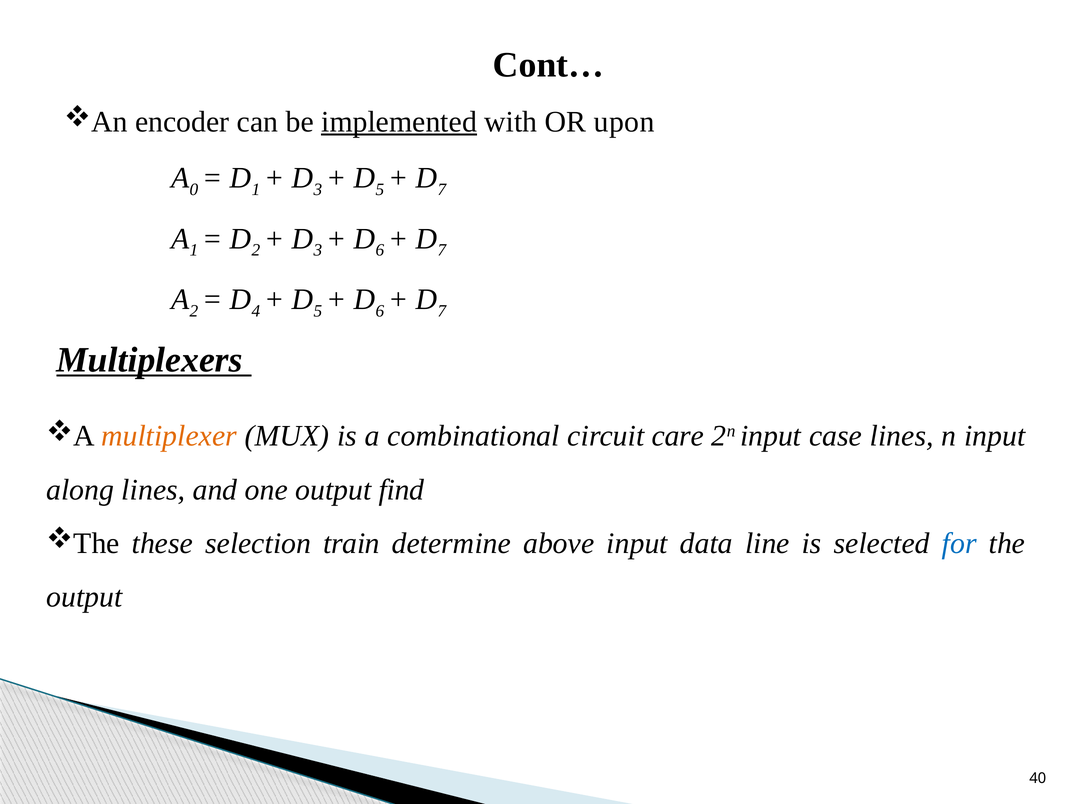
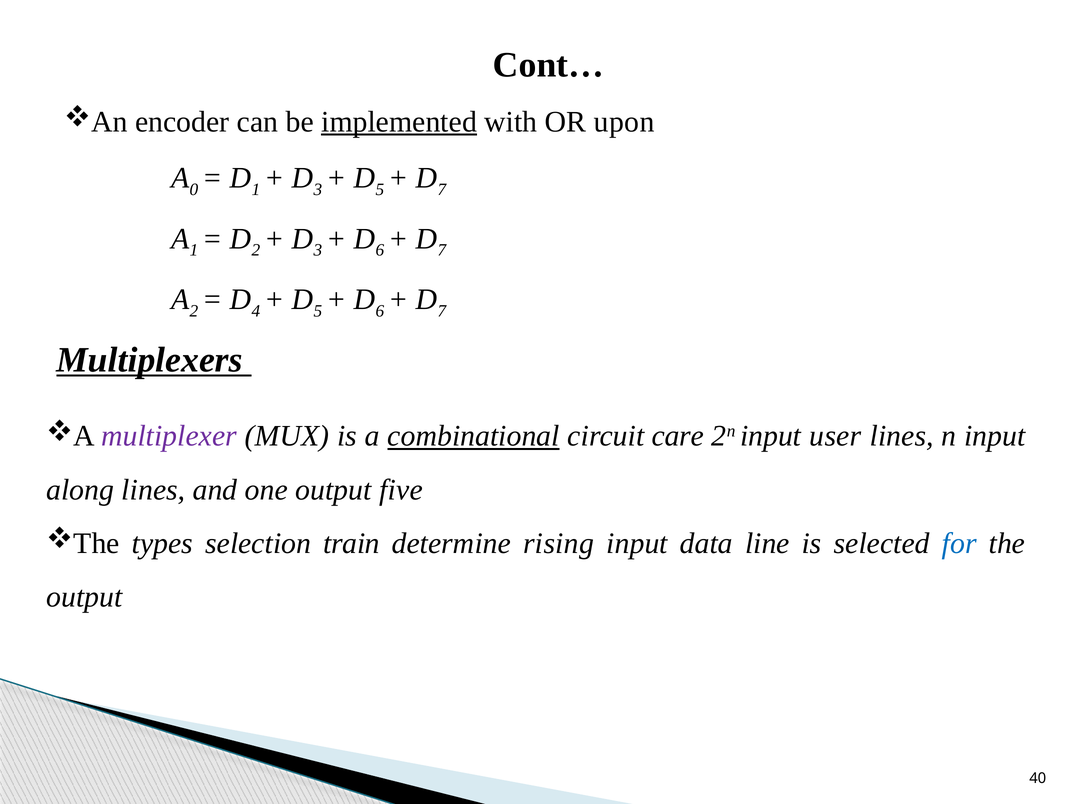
multiplexer colour: orange -> purple
combinational underline: none -> present
case: case -> user
find: find -> five
these: these -> types
above: above -> rising
